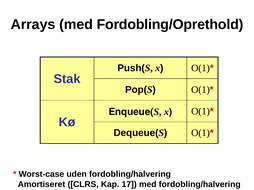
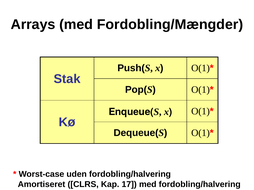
Fordobling/Oprethold: Fordobling/Oprethold -> Fordobling/Mængder
